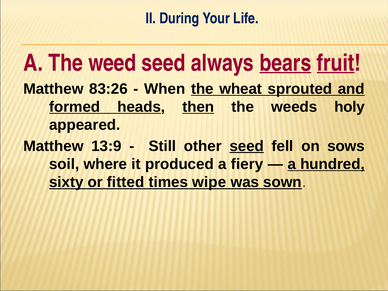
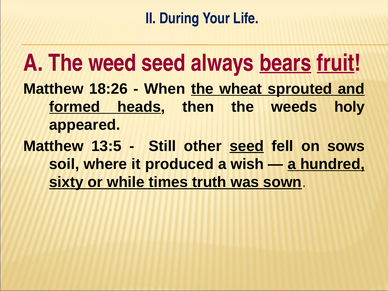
83:26: 83:26 -> 18:26
then underline: present -> none
13:9: 13:9 -> 13:5
fiery: fiery -> wish
fitted: fitted -> while
wipe: wipe -> truth
